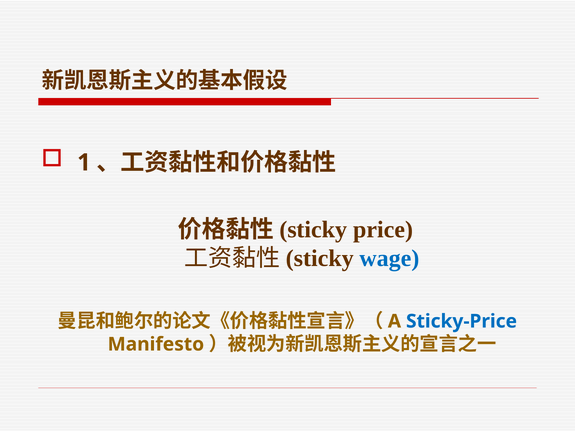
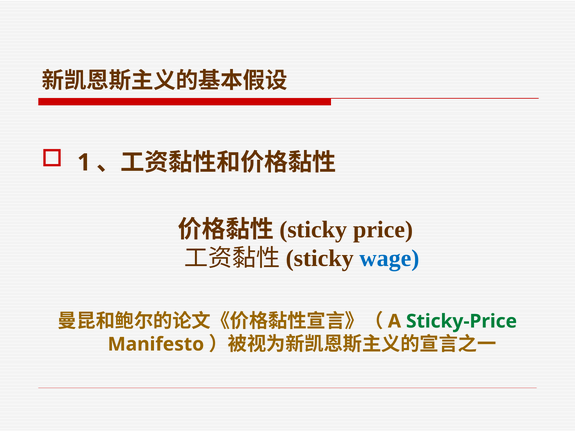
Sticky-Price colour: blue -> green
